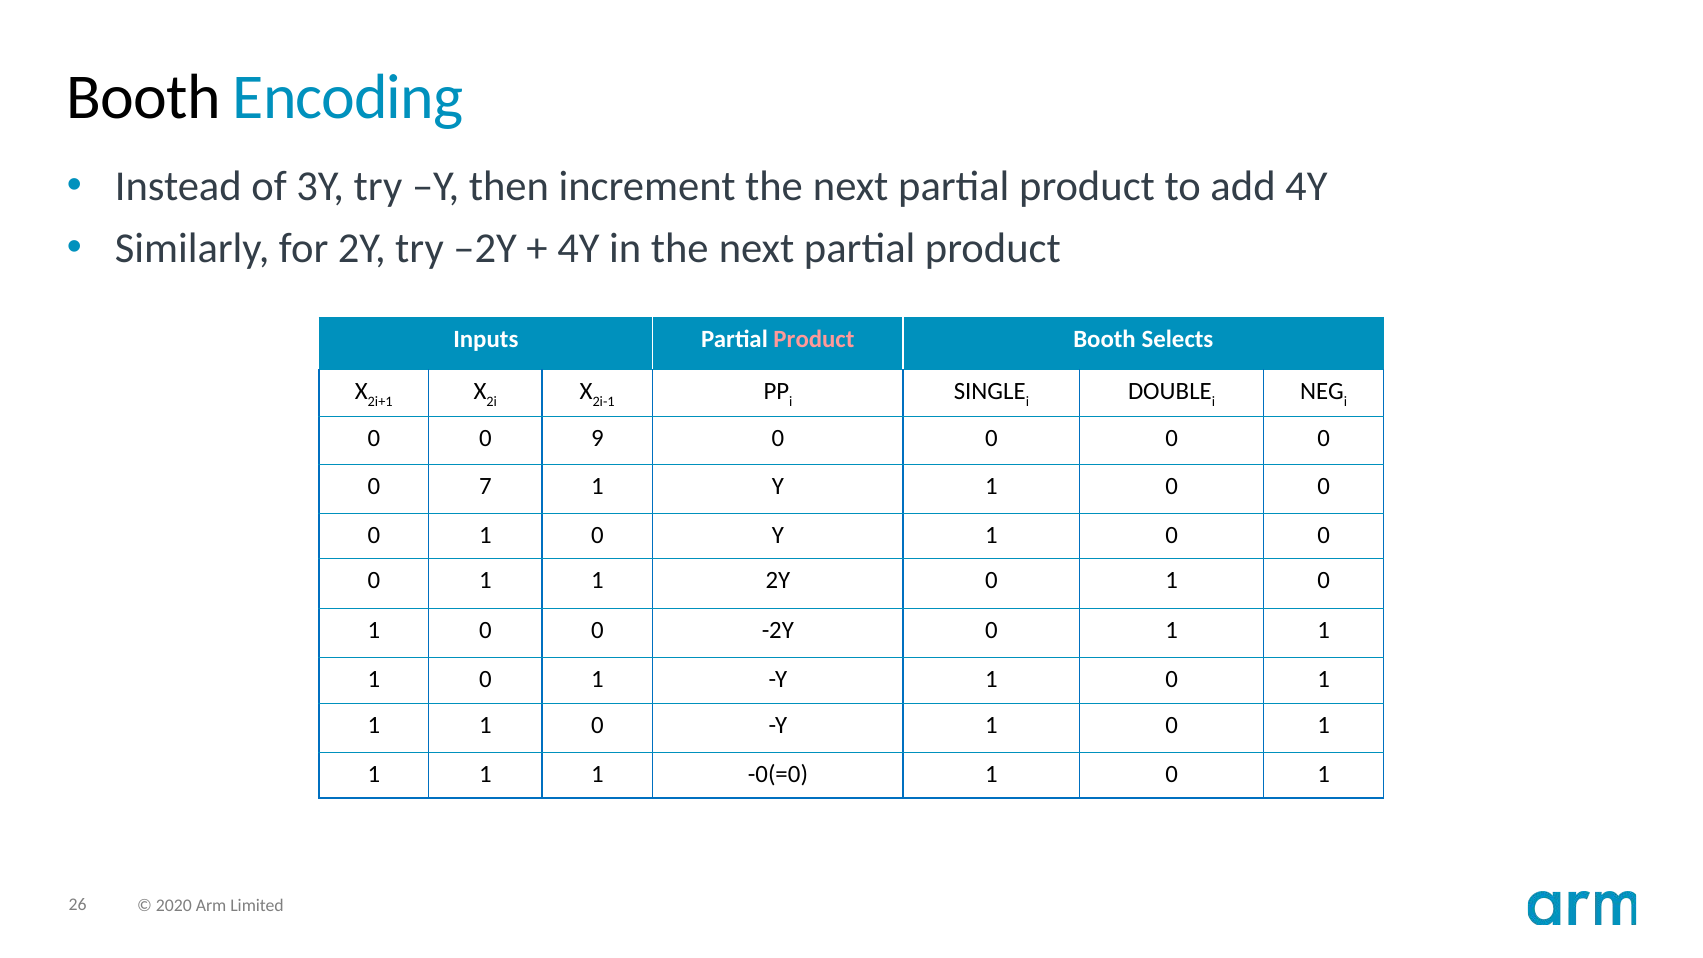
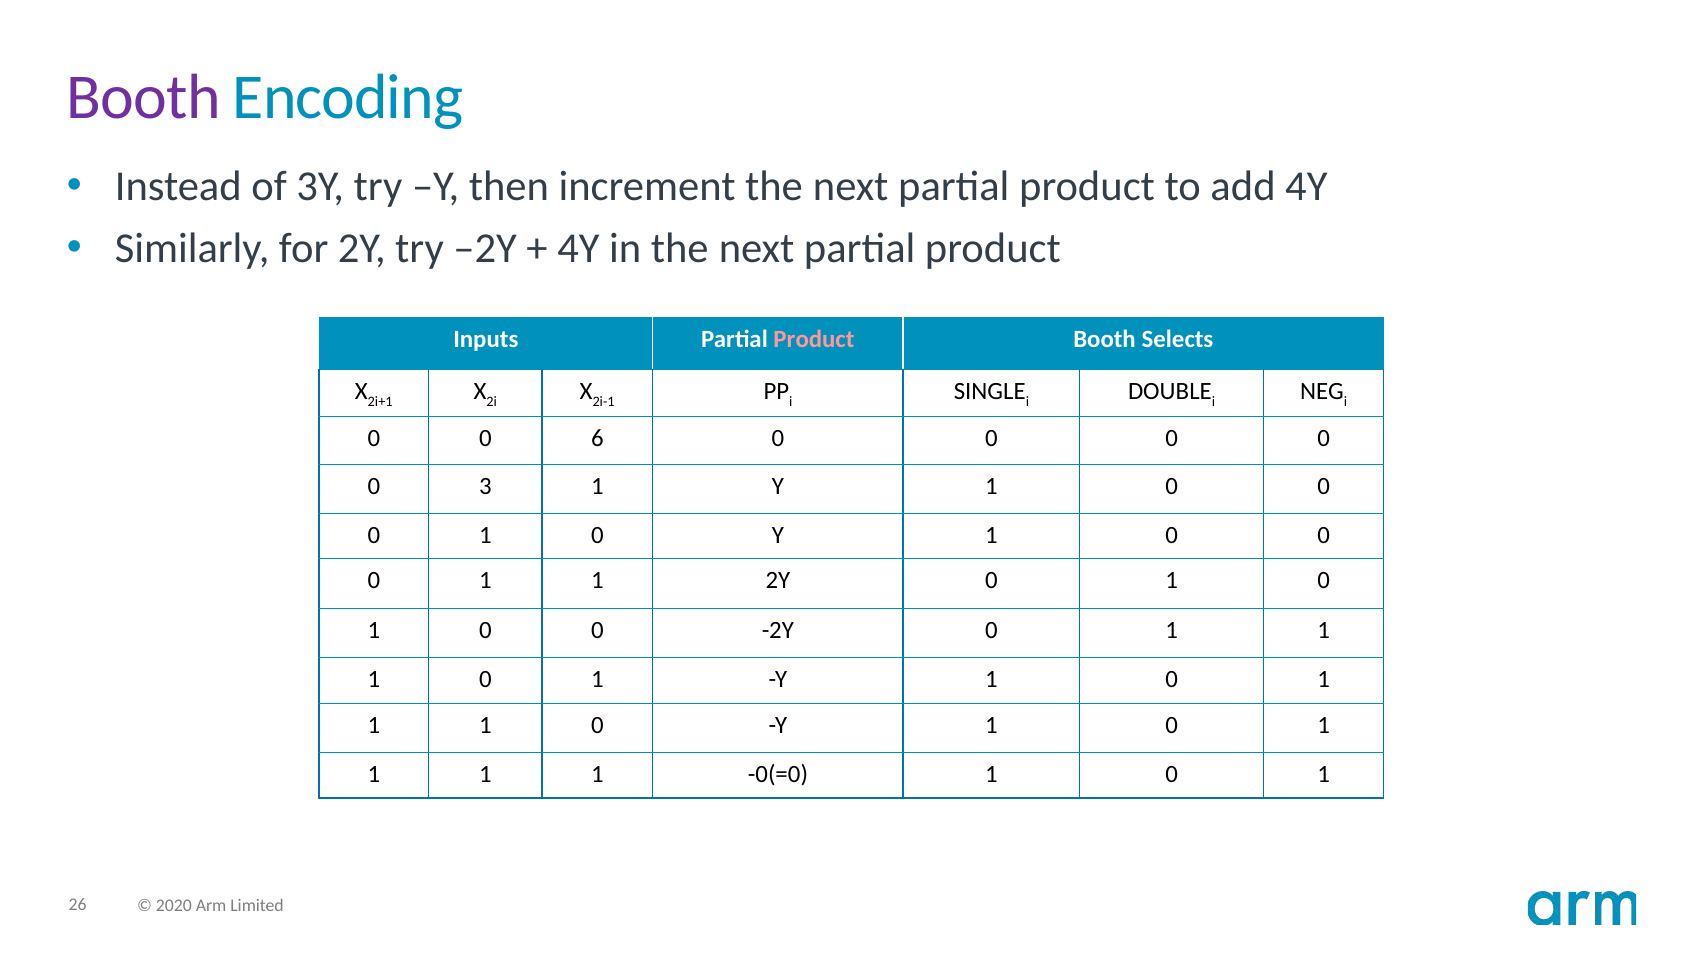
Booth at (144, 98) colour: black -> purple
9: 9 -> 6
7: 7 -> 3
